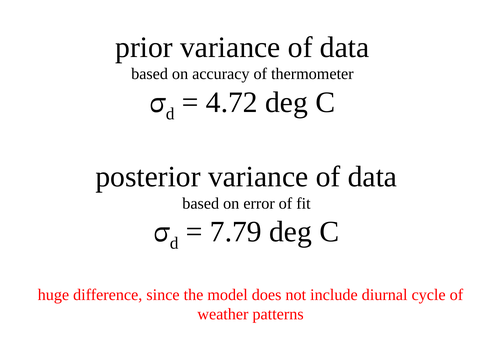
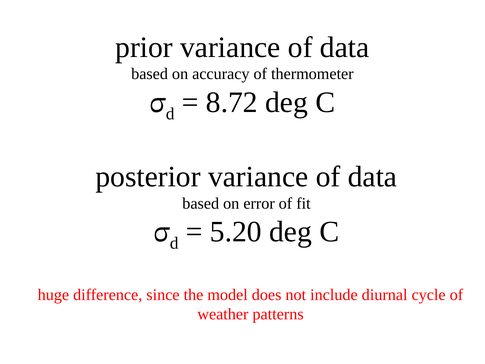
4.72: 4.72 -> 8.72
7.79: 7.79 -> 5.20
